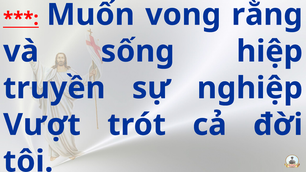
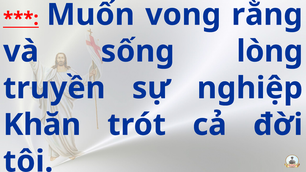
hiệp: hiệp -> lòng
Vượt: Vượt -> Khăn
